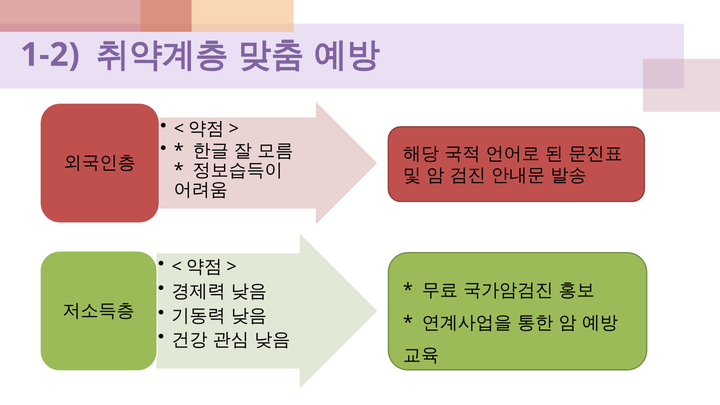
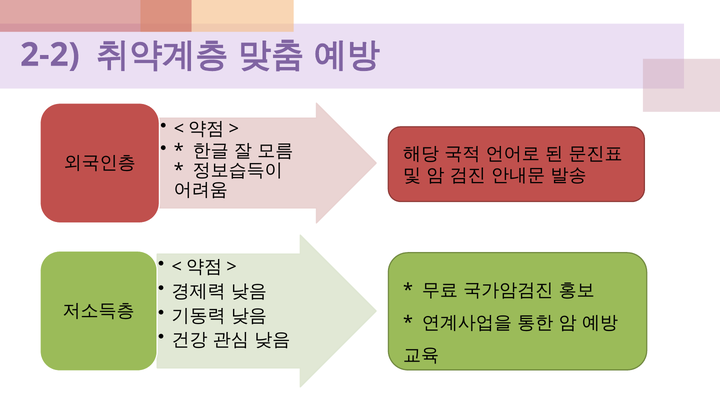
1-2: 1-2 -> 2-2
